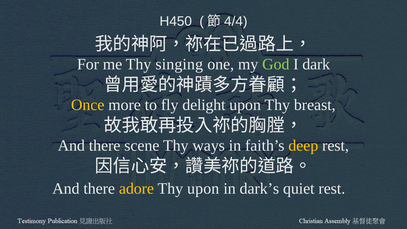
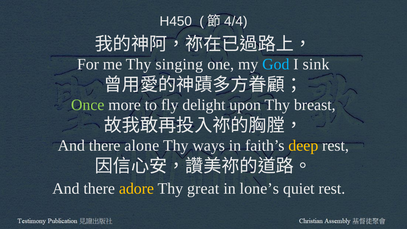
God colour: light green -> light blue
dark: dark -> sink
Once colour: yellow -> light green
scene: scene -> alone
Thy upon: upon -> great
dark’s: dark’s -> lone’s
